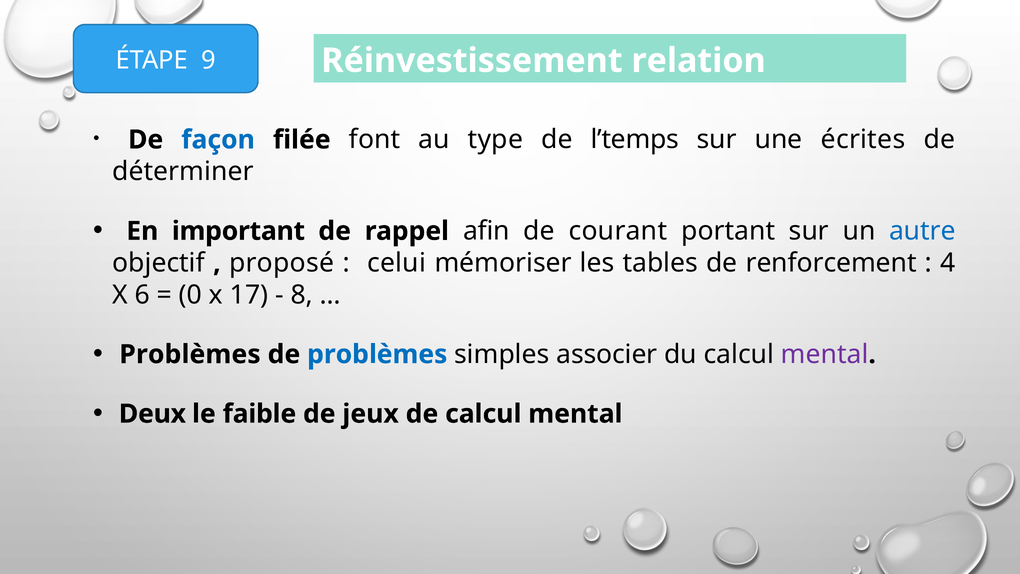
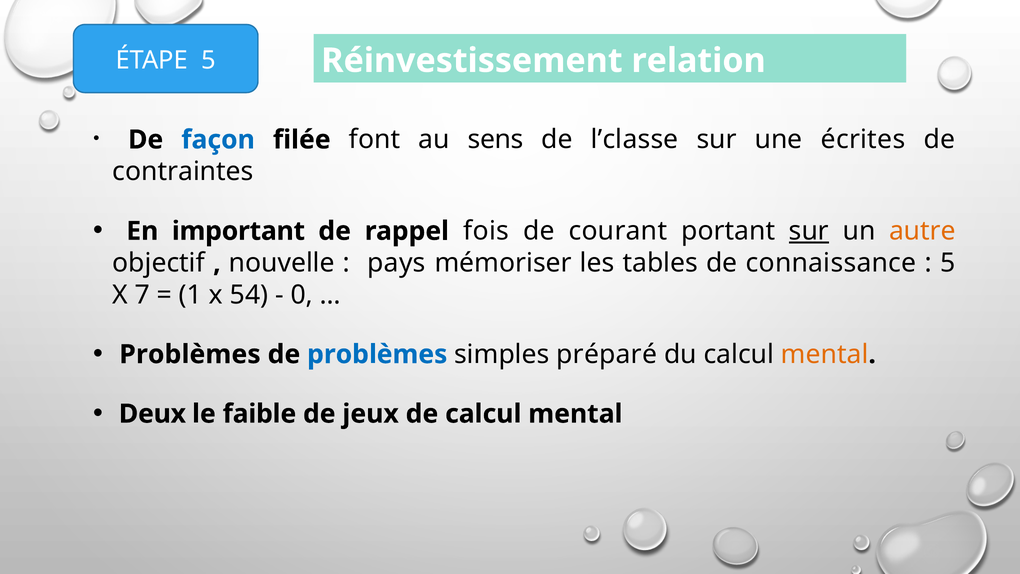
ÉTAPE 9: 9 -> 5
type: type -> sens
l’temps: l’temps -> l’classe
déterminer: déterminer -> contraintes
afin: afin -> fois
sur at (809, 231) underline: none -> present
autre colour: blue -> orange
proposé: proposé -> nouvelle
celui: celui -> pays
renforcement: renforcement -> connaissance
4 at (948, 263): 4 -> 5
6: 6 -> 7
0: 0 -> 1
17: 17 -> 54
8: 8 -> 0
associer: associer -> préparé
mental at (825, 354) colour: purple -> orange
